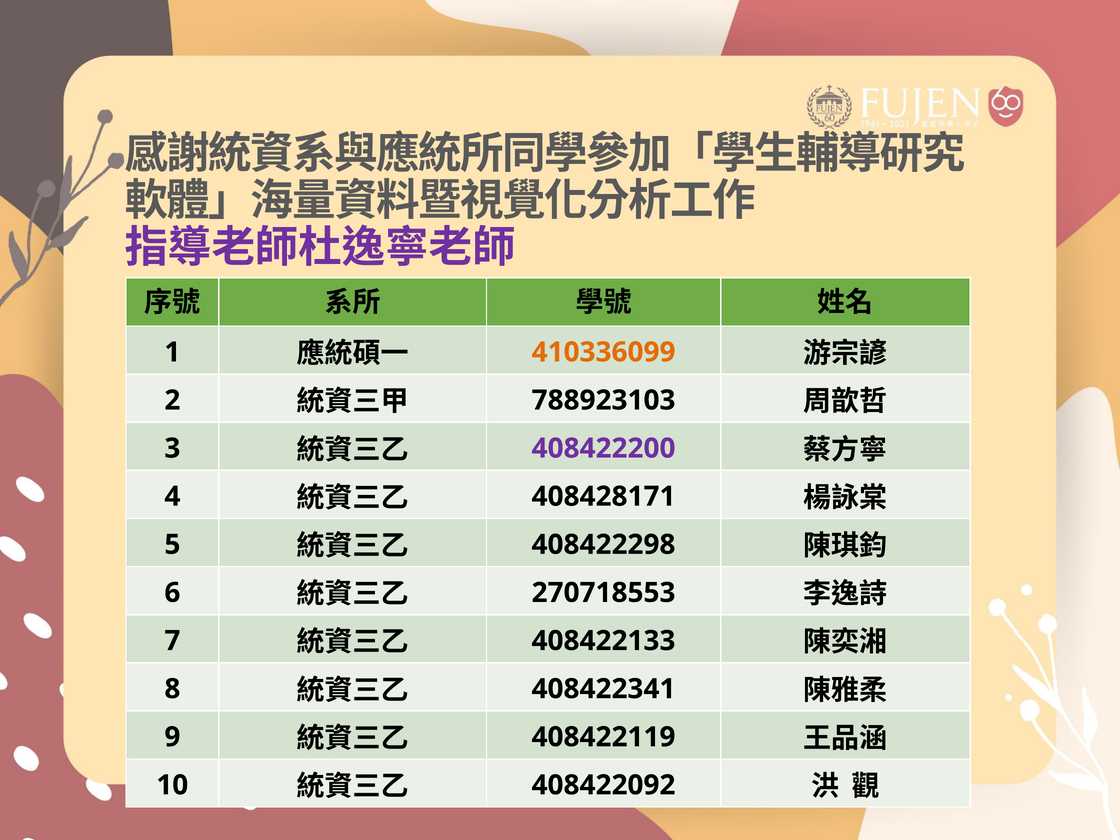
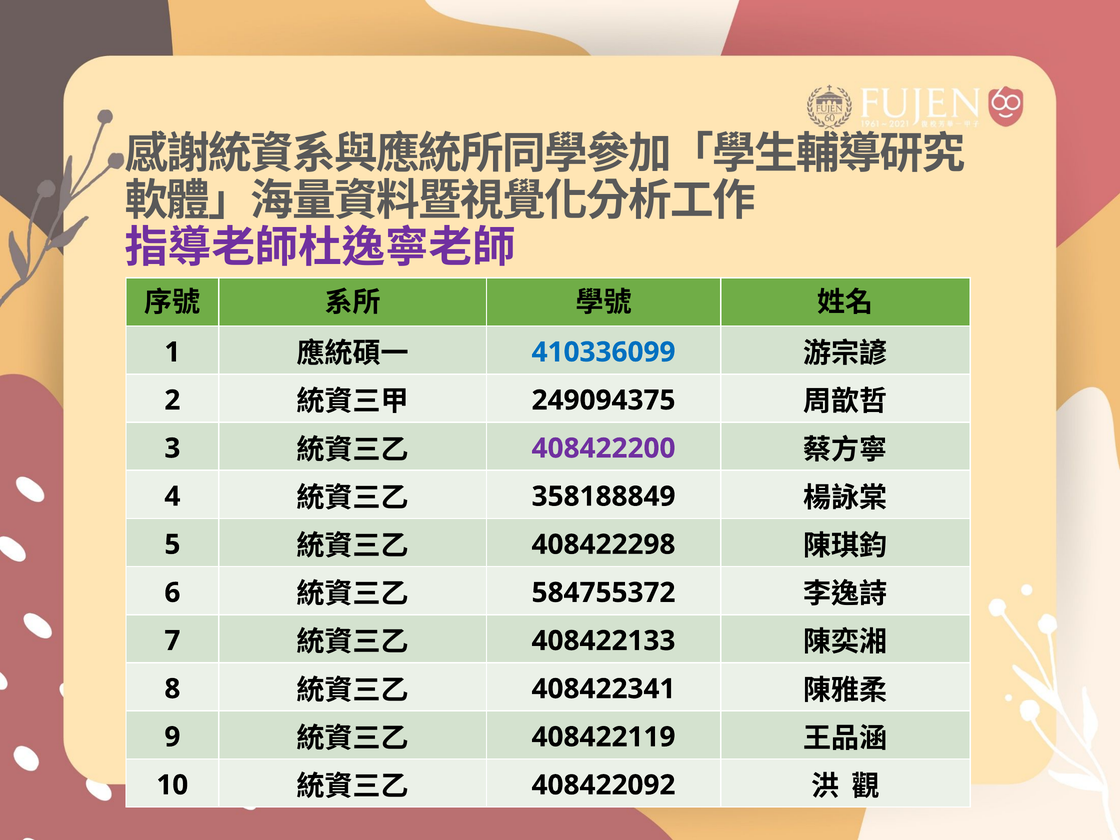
410336099 colour: orange -> blue
788923103: 788923103 -> 249094375
408428171: 408428171 -> 358188849
270718553: 270718553 -> 584755372
